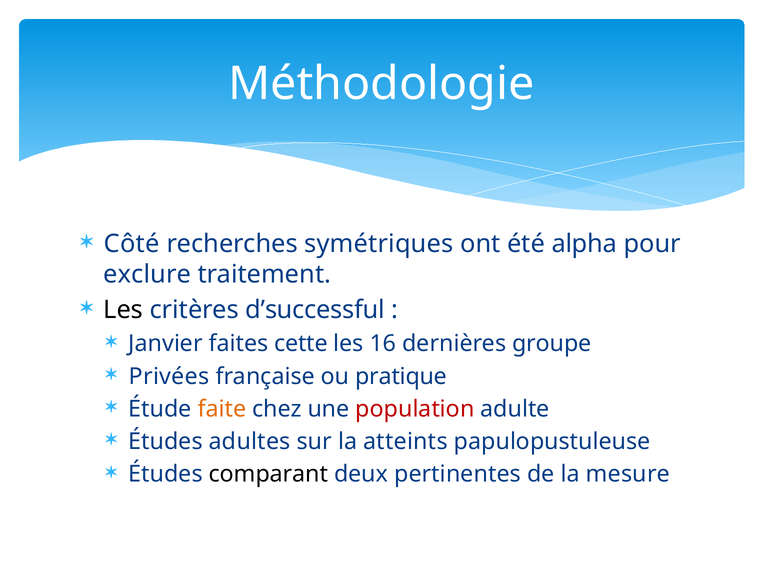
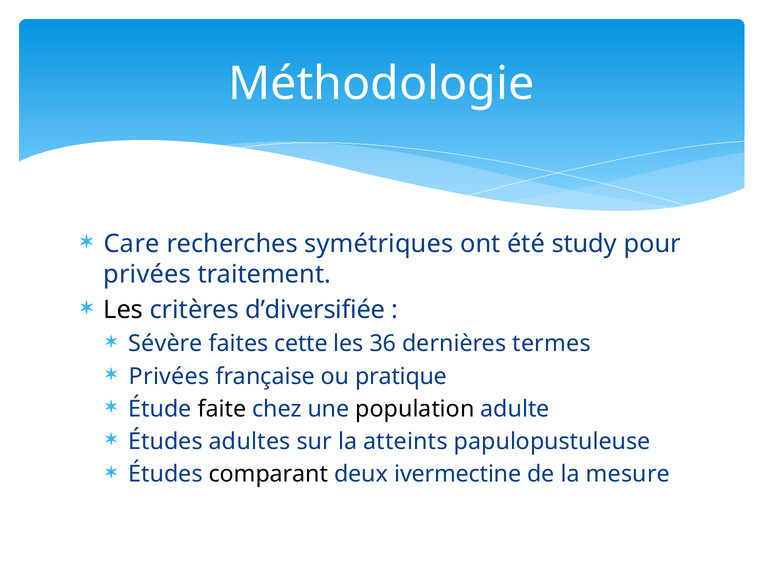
Côté: Côté -> Care
alpha: alpha -> study
exclure at (147, 275): exclure -> privées
d’successful: d’successful -> d’diversifiée
Janvier: Janvier -> Sévère
16: 16 -> 36
groupe: groupe -> termes
faite colour: orange -> black
population colour: red -> black
pertinentes: pertinentes -> ivermectine
